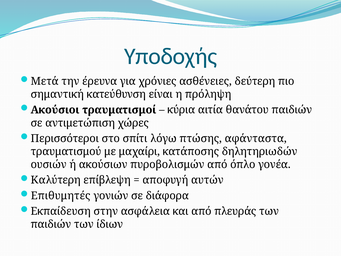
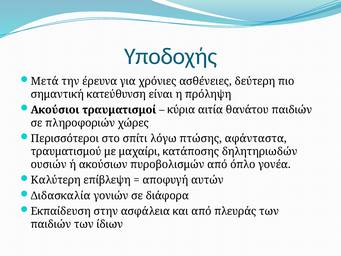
αντιμετώπιση: αντιμετώπιση -> πληροφοριών
Επιθυμητές: Επιθυμητές -> Διδασκαλία
